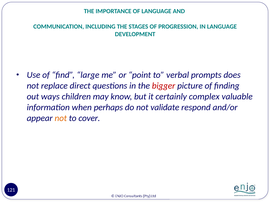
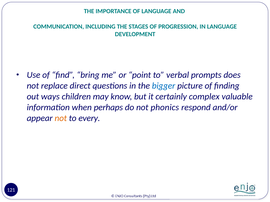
large: large -> bring
bigger colour: red -> blue
validate: validate -> phonics
cover: cover -> every
